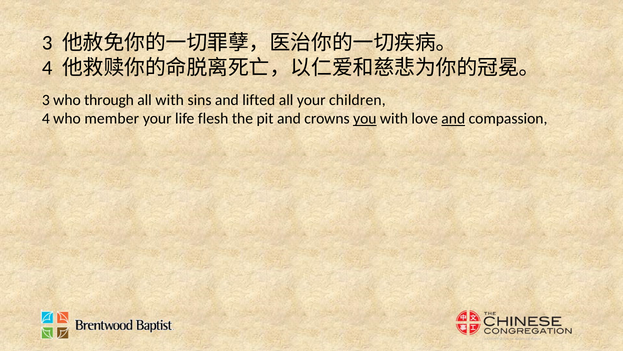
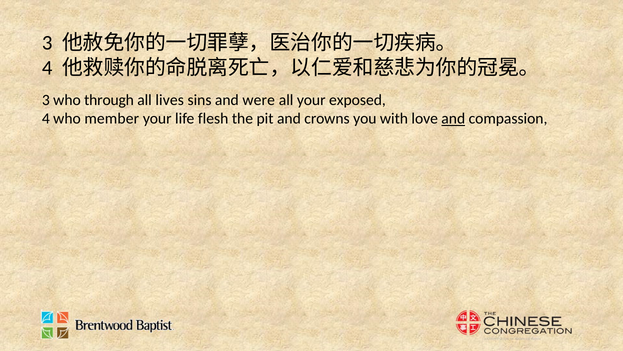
all with: with -> lives
lifted: lifted -> were
children: children -> exposed
you underline: present -> none
